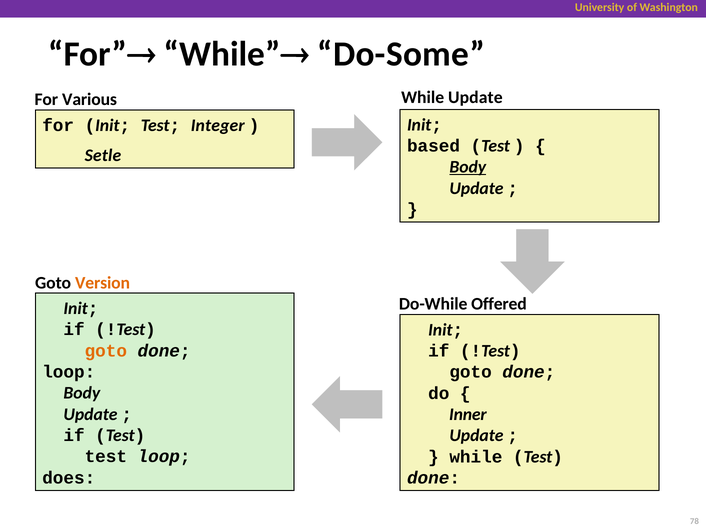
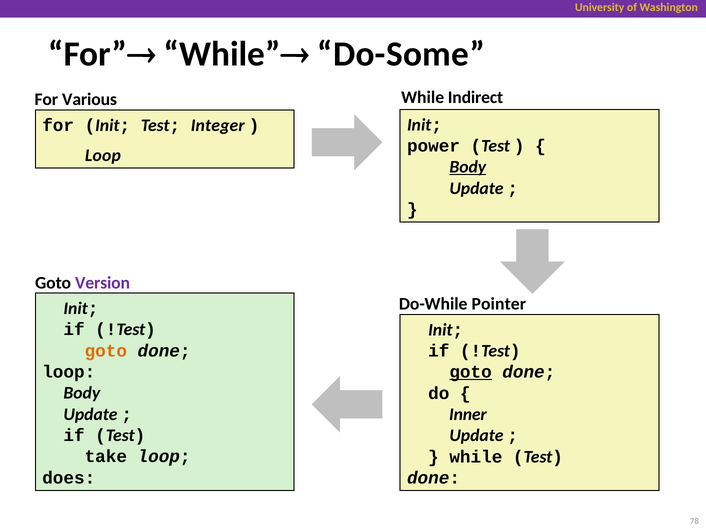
While Update: Update -> Indirect
based: based -> power
Setle at (103, 155): Setle -> Loop
Version colour: orange -> purple
Offered: Offered -> Pointer
goto at (471, 372) underline: none -> present
test at (106, 457): test -> take
